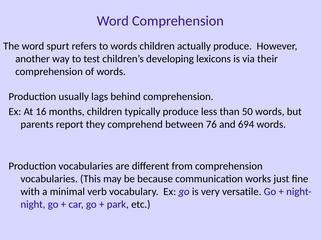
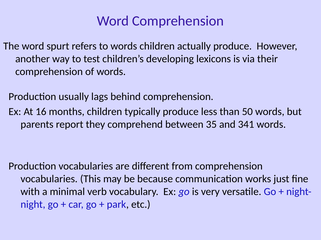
76: 76 -> 35
694: 694 -> 341
